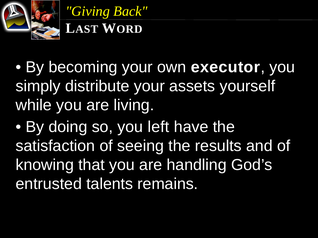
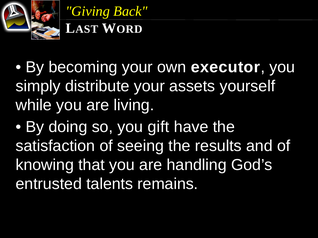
left: left -> gift
